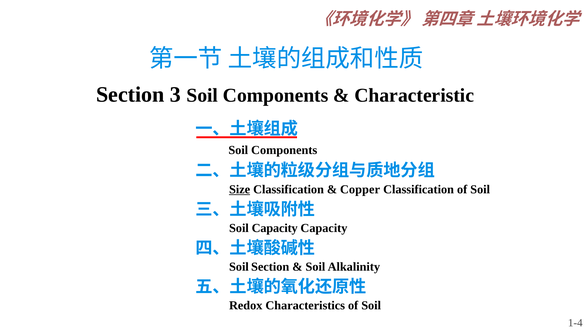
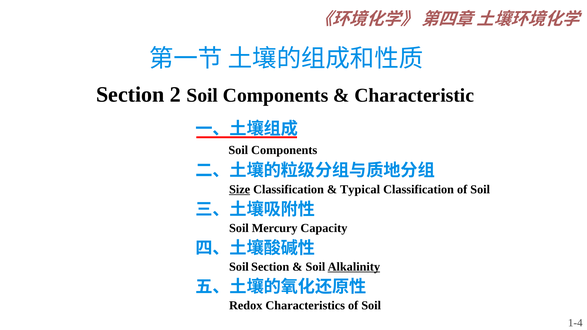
3: 3 -> 2
Copper: Copper -> Typical
Soil Capacity: Capacity -> Mercury
Alkalinity underline: none -> present
